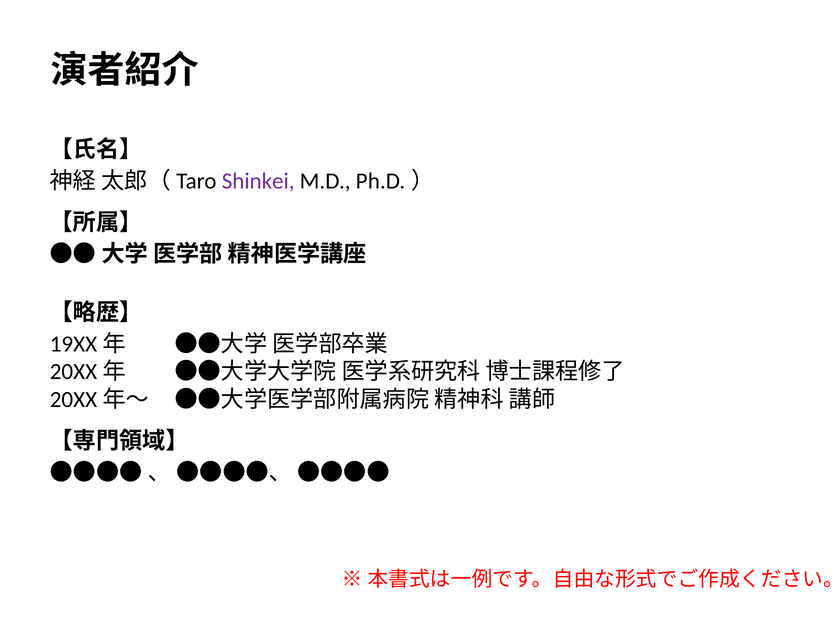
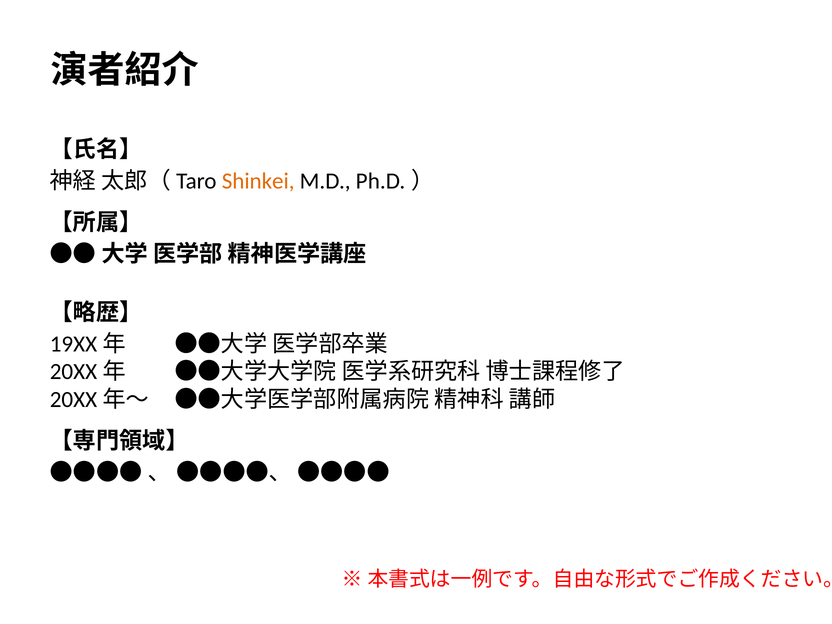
Shinkei colour: purple -> orange
